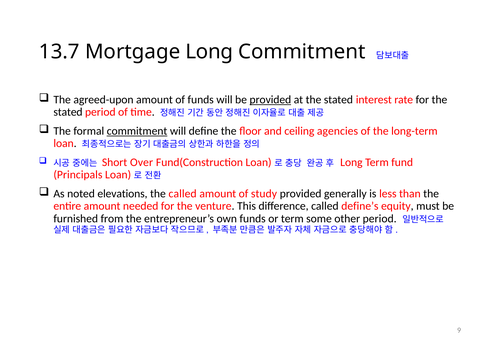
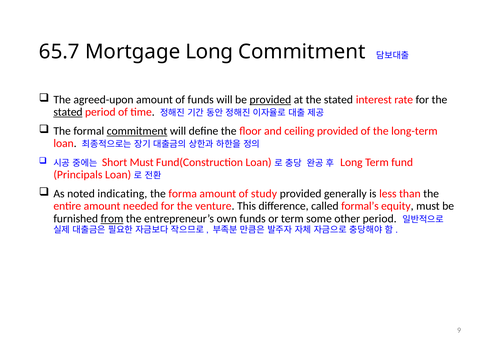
13.7: 13.7 -> 65.7
stated at (68, 112) underline: none -> present
ceiling agencies: agencies -> provided
Short Over: Over -> Must
elevations: elevations -> indicating
the called: called -> forma
define’s: define’s -> formal’s
from underline: none -> present
